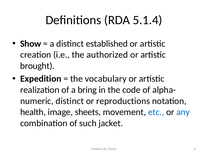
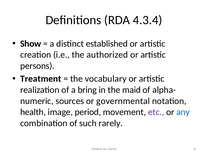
5.1.4: 5.1.4 -> 4.3.4
brought: brought -> persons
Expedition: Expedition -> Treatment
code: code -> maid
distinct at (70, 101): distinct -> sources
reproductions: reproductions -> governmental
sheets: sheets -> period
etc colour: blue -> purple
jacket: jacket -> rarely
